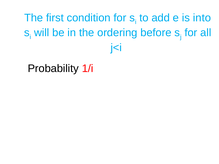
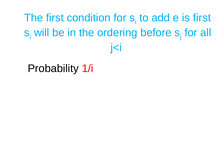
is into: into -> first
